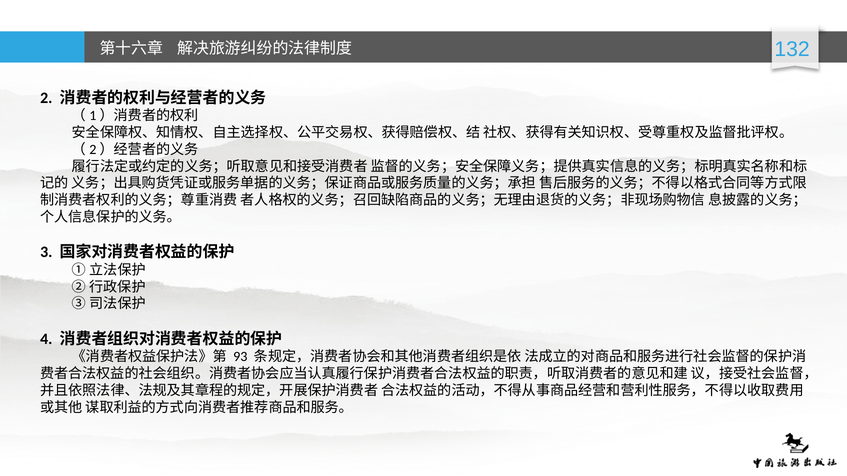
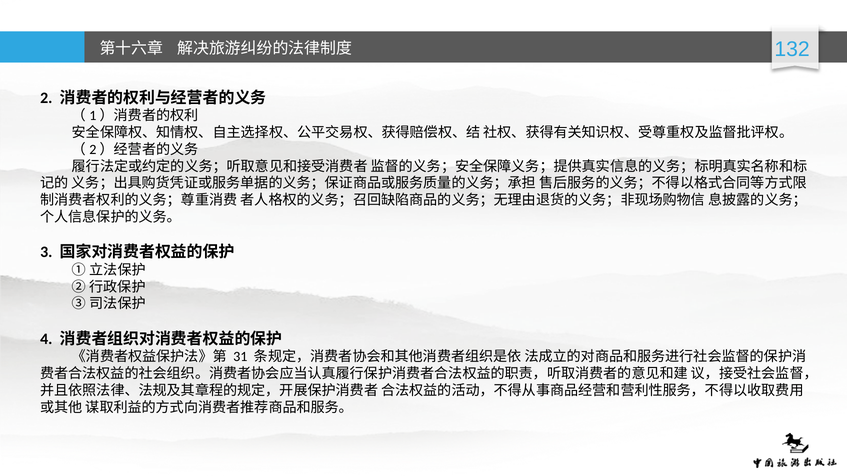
93: 93 -> 31
